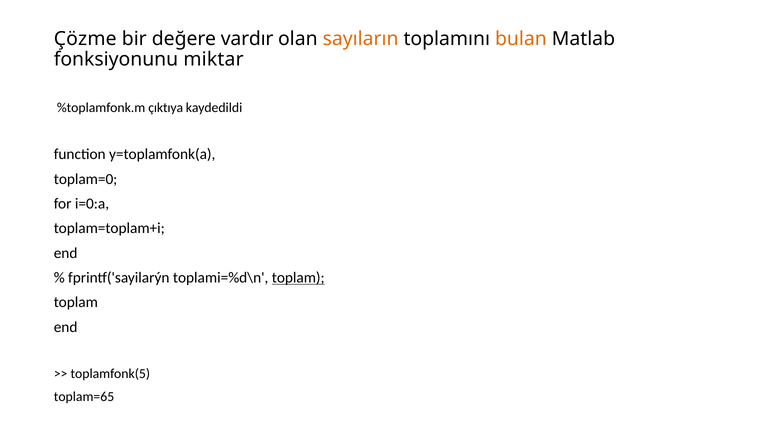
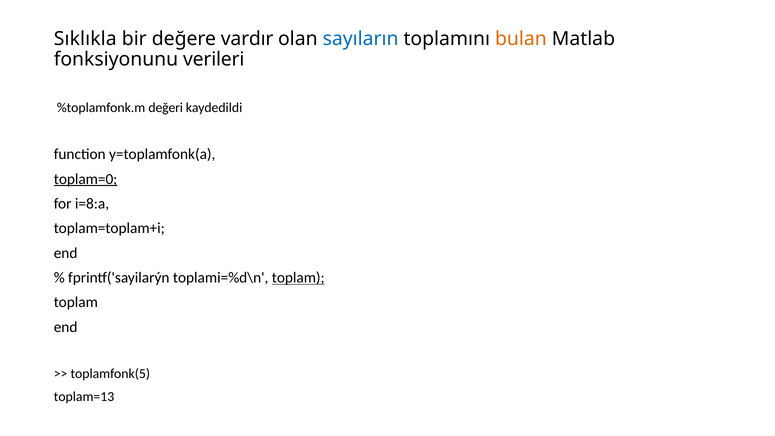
Çözme: Çözme -> Sıklıkla
sayıların colour: orange -> blue
miktar: miktar -> verileri
çıktıya: çıktıya -> değeri
toplam=0 underline: none -> present
i=0:a: i=0:a -> i=8:a
toplam=65: toplam=65 -> toplam=13
